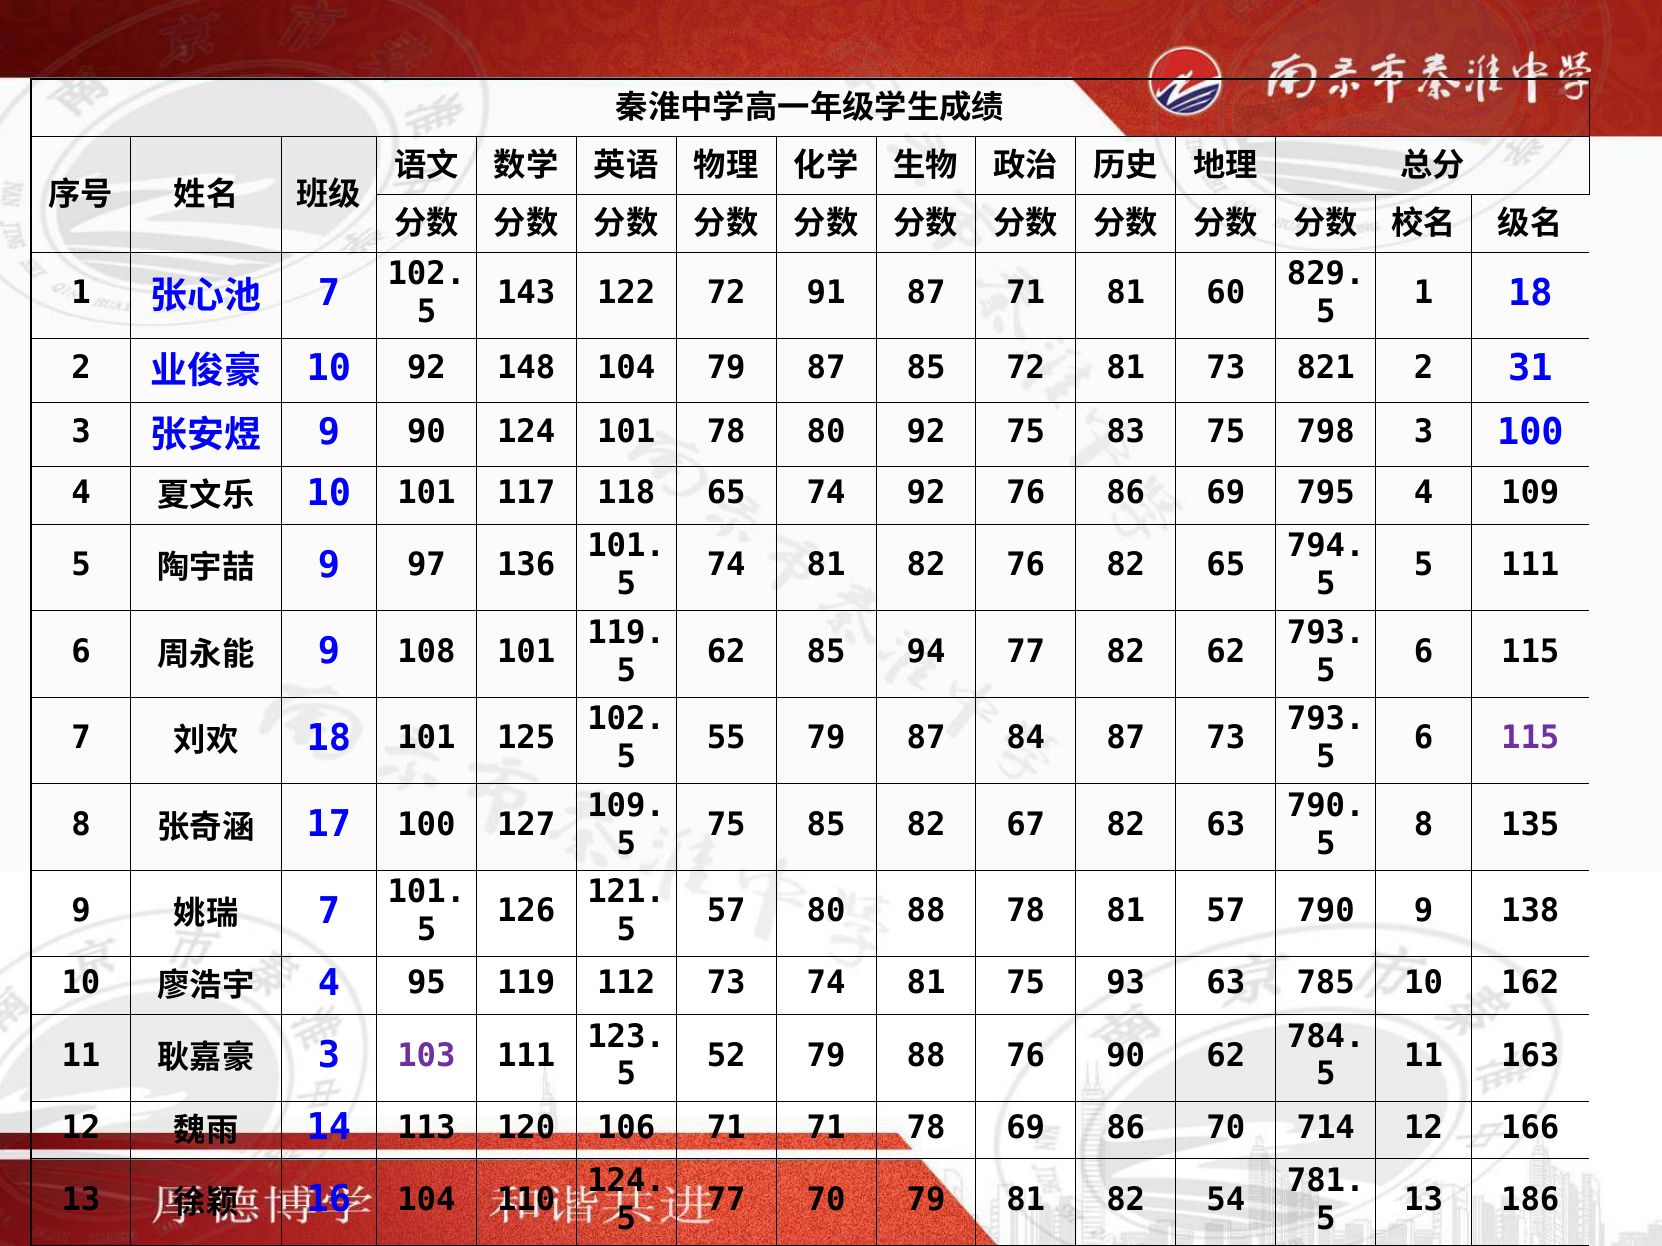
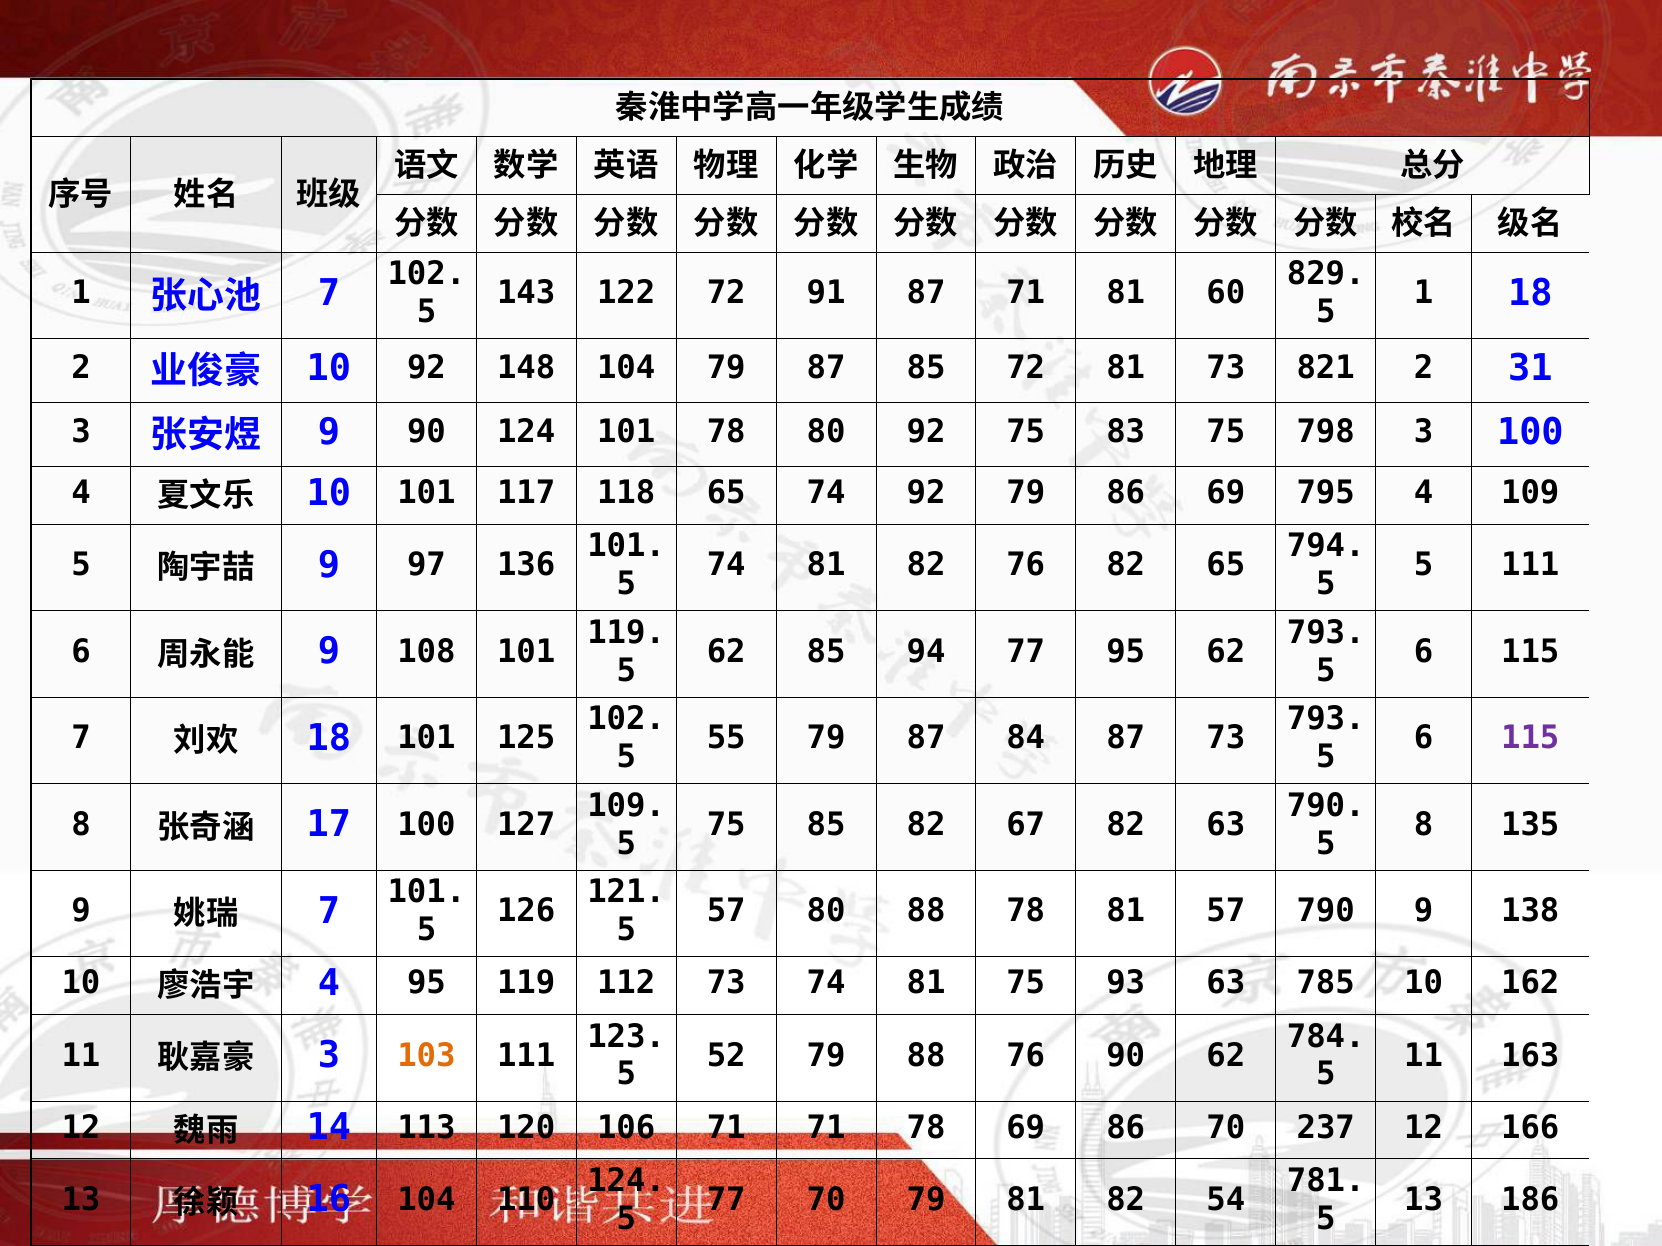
92 76: 76 -> 79
77 82: 82 -> 95
103 colour: purple -> orange
714: 714 -> 237
